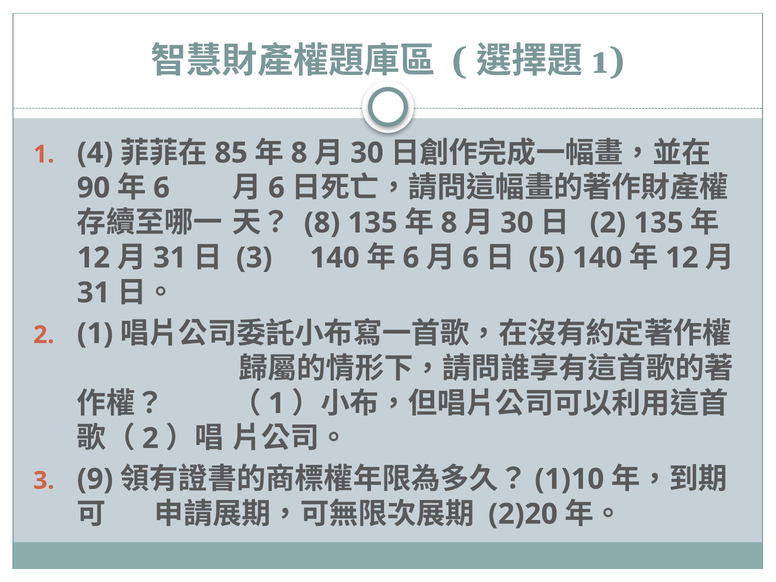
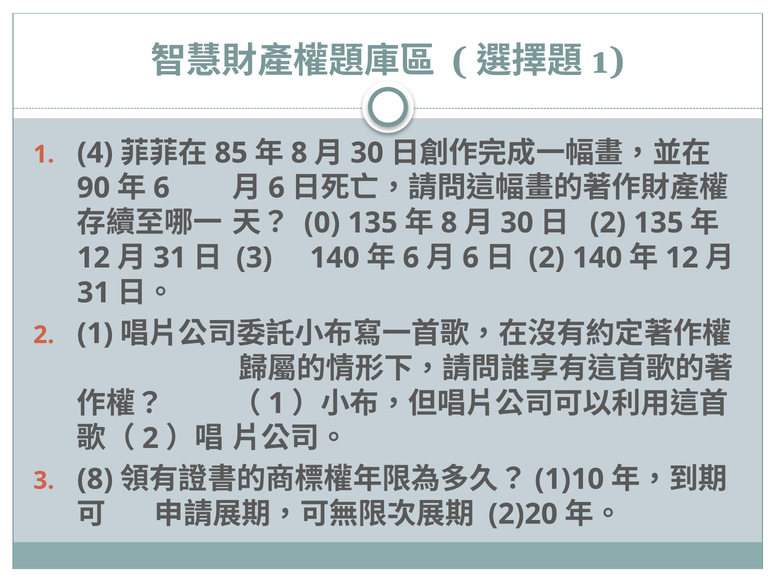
8 at (322, 223): 8 -> 0
5 at (547, 258): 5 -> 2
3 9: 9 -> 8
